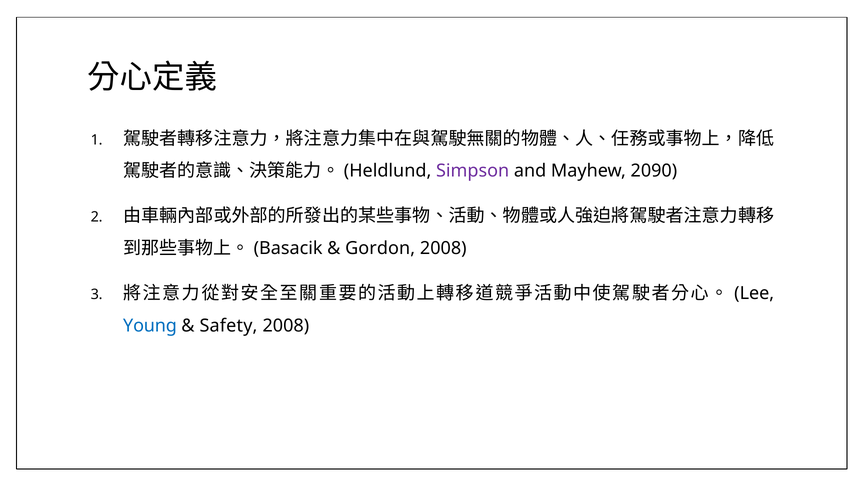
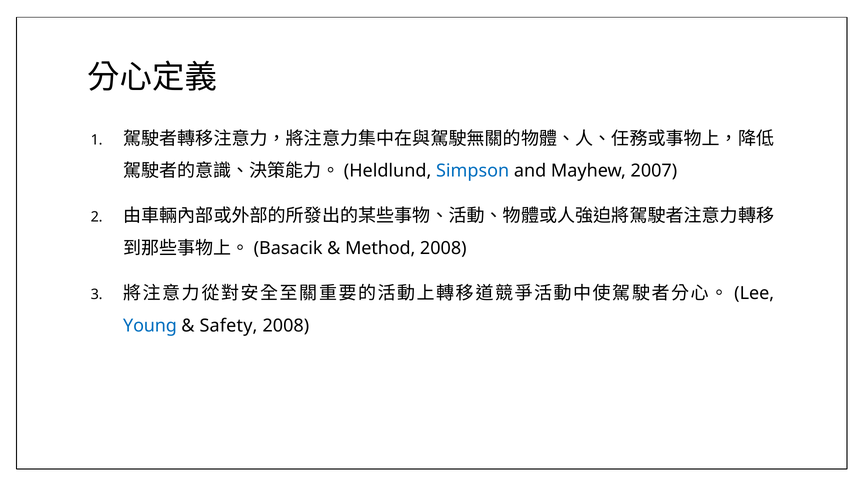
Simpson colour: purple -> blue
2090: 2090 -> 2007
Gordon: Gordon -> Method
